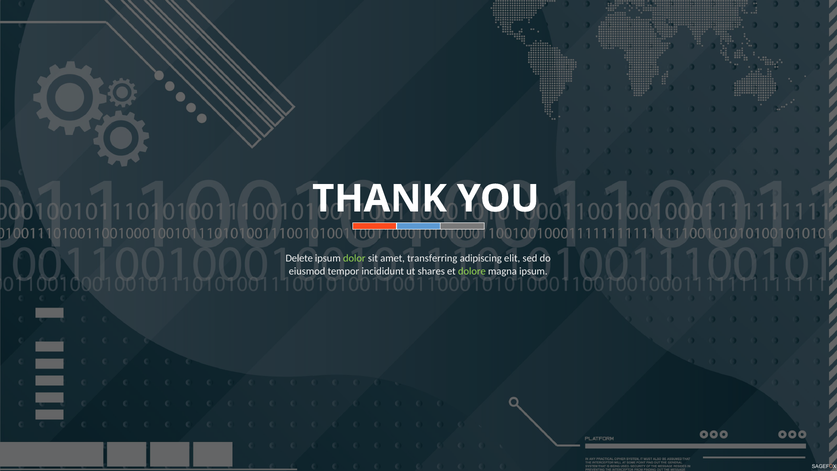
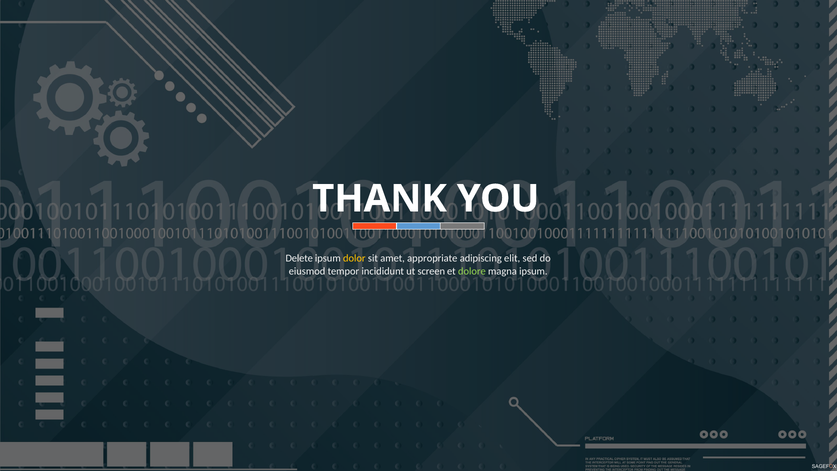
dolor colour: light green -> yellow
transferring: transferring -> appropriate
shares: shares -> screen
